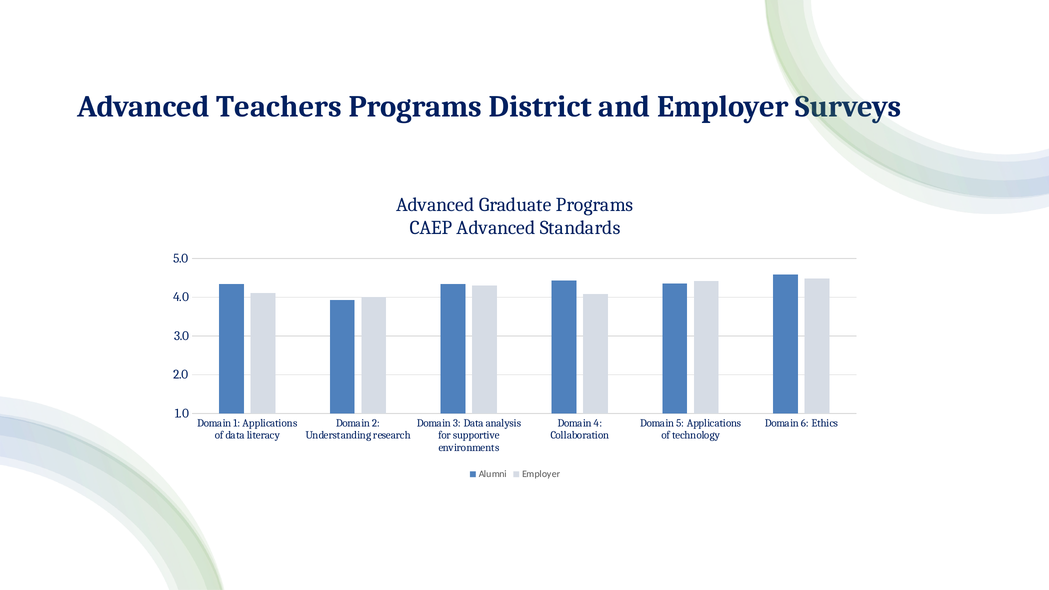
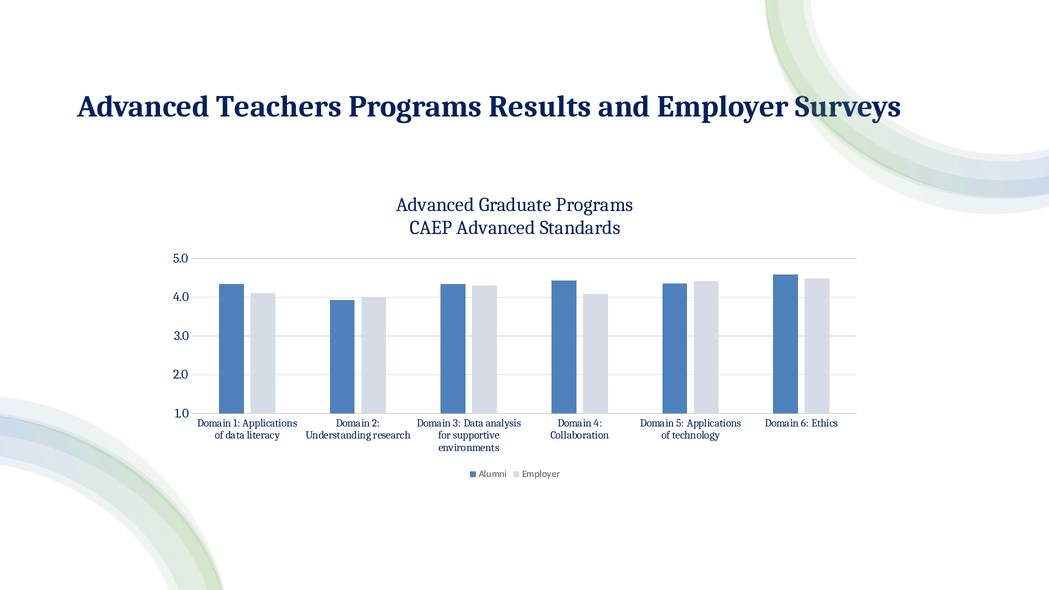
District: District -> Results
